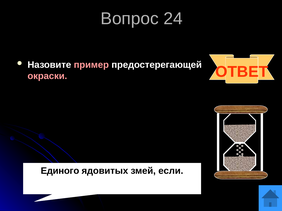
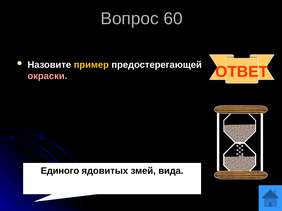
24: 24 -> 60
пример colour: pink -> yellow
если: если -> вида
